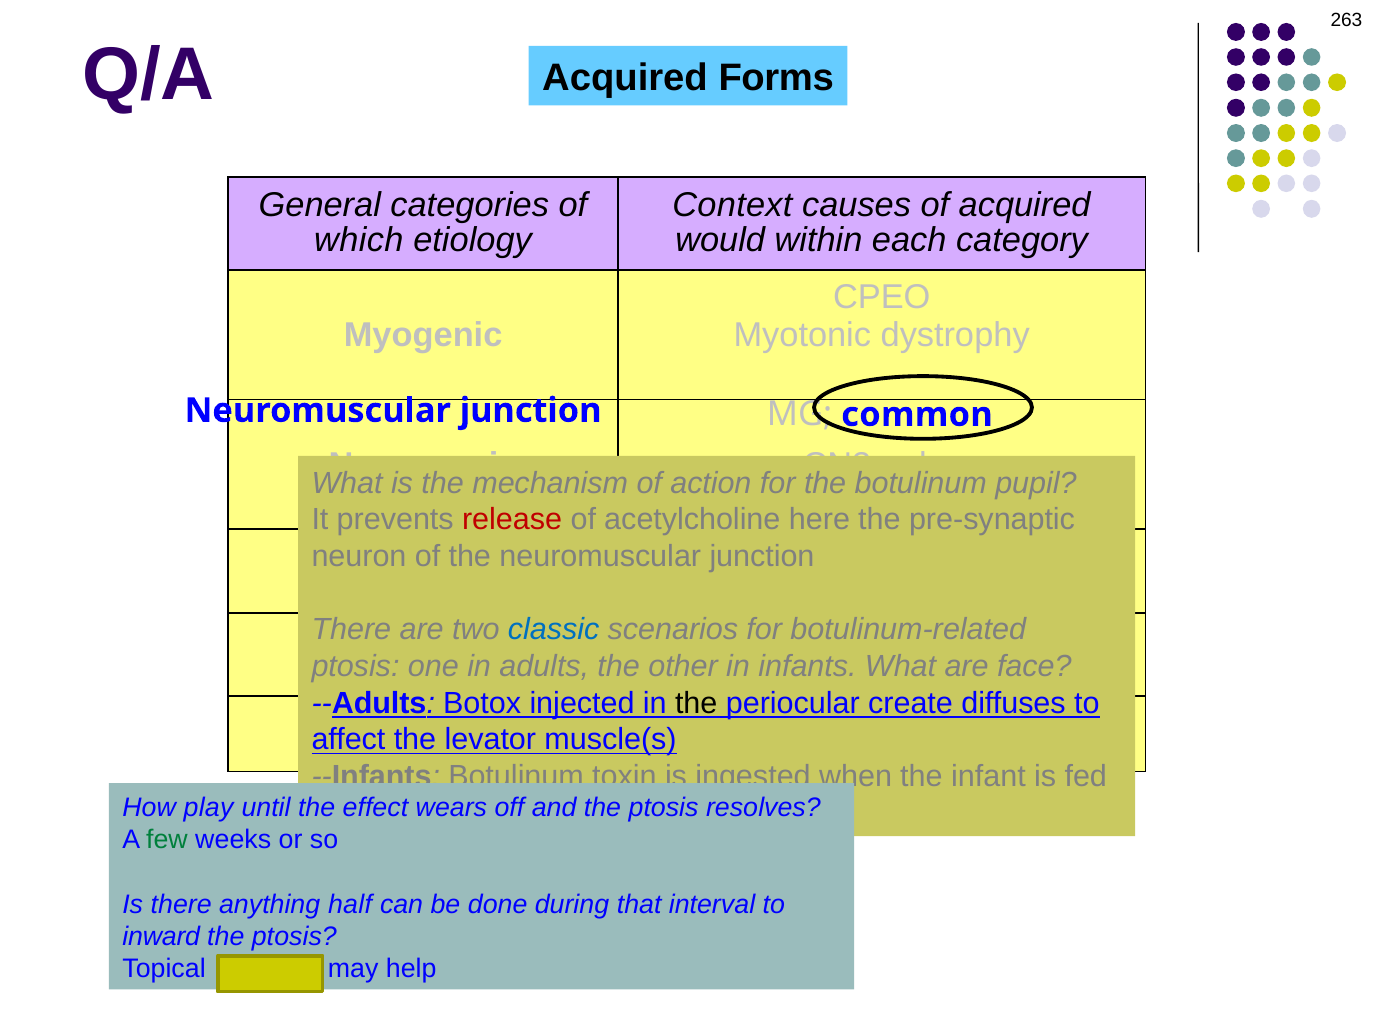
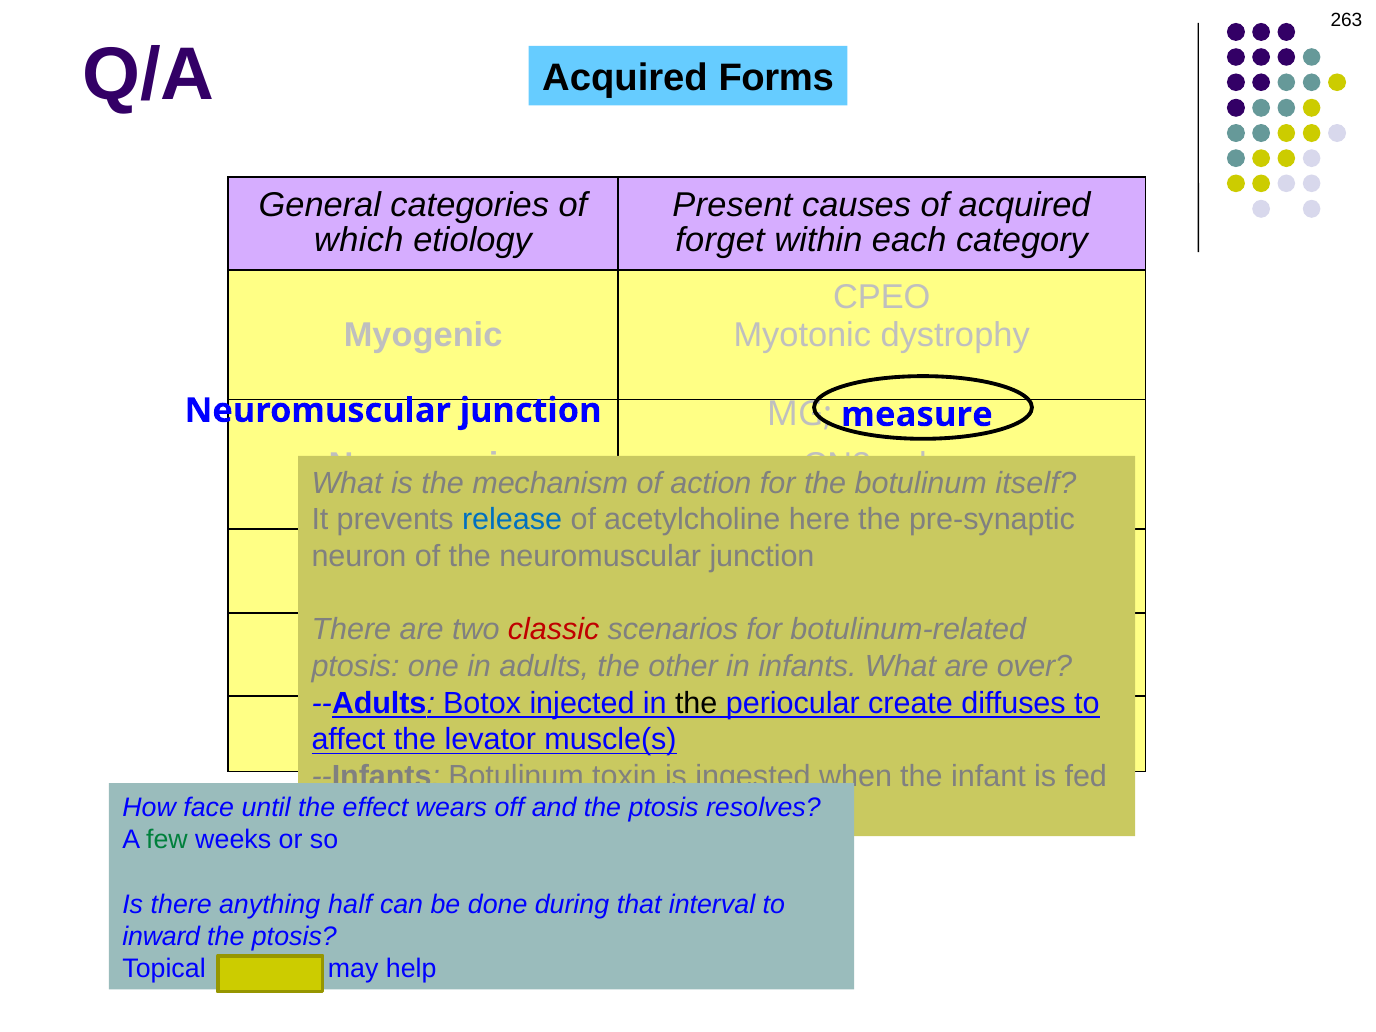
Context: Context -> Present
would: would -> forget
common: common -> measure
pupil: pupil -> itself
release colour: red -> blue
classic colour: blue -> red
face: face -> over
play: play -> face
